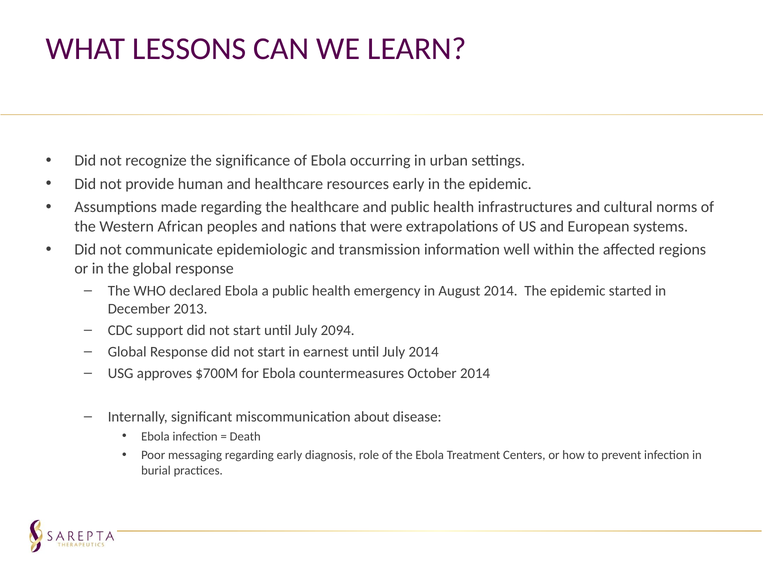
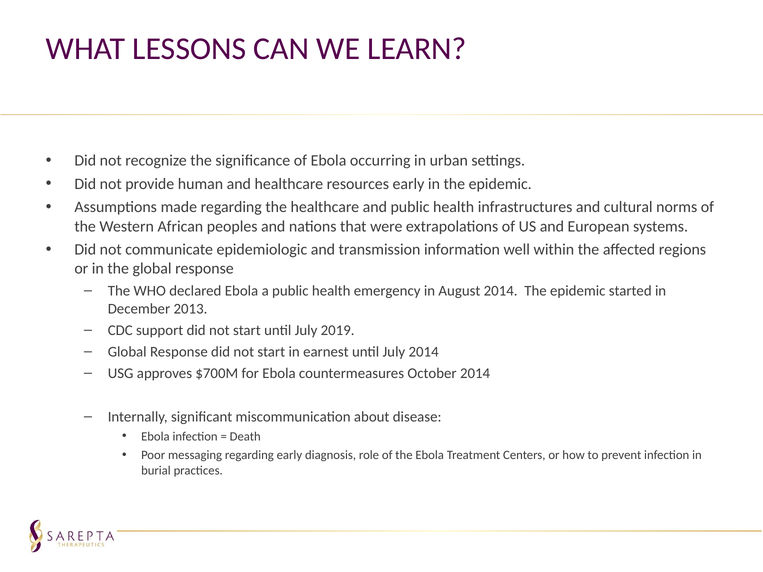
2094: 2094 -> 2019
